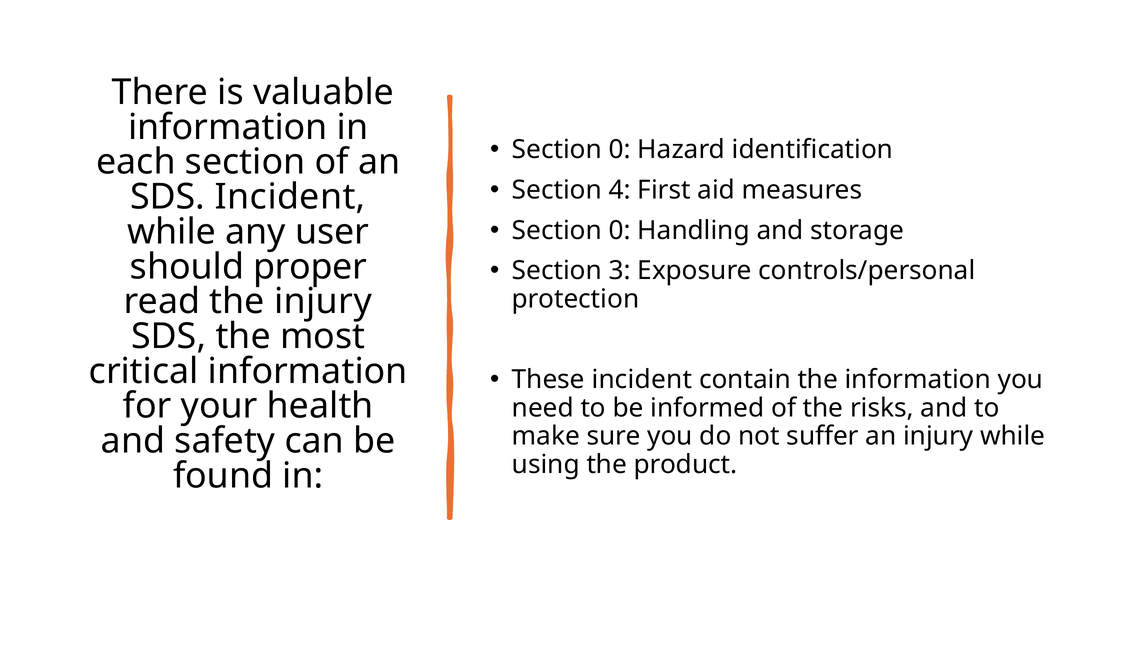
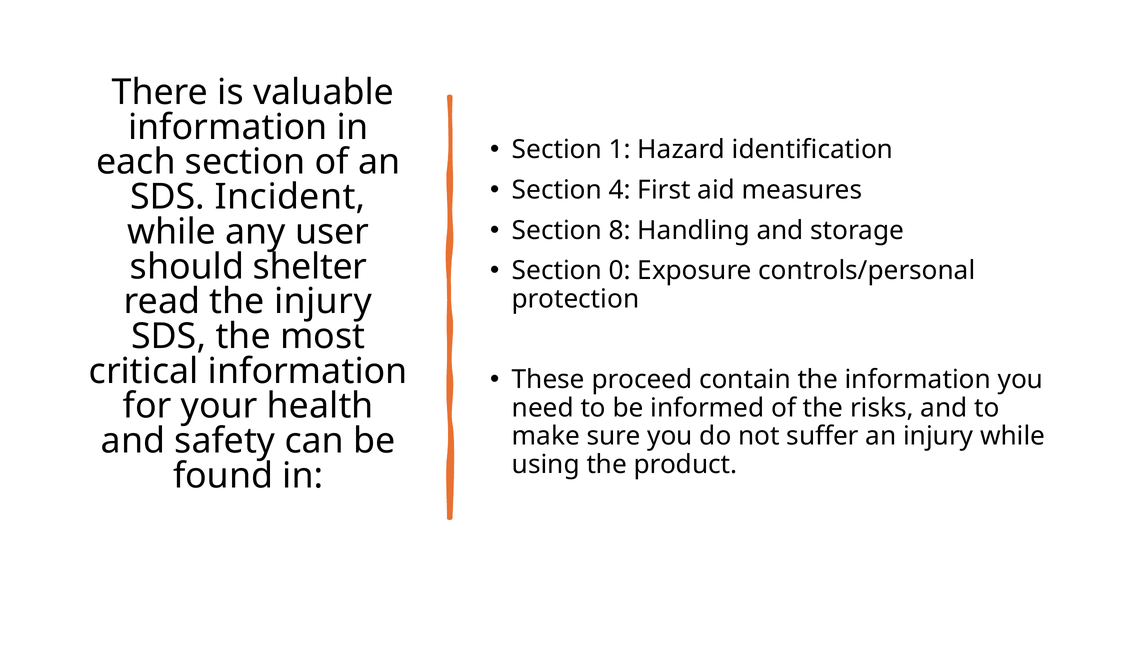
0 at (620, 150): 0 -> 1
0 at (620, 230): 0 -> 8
proper: proper -> shelter
3: 3 -> 0
These incident: incident -> proceed
